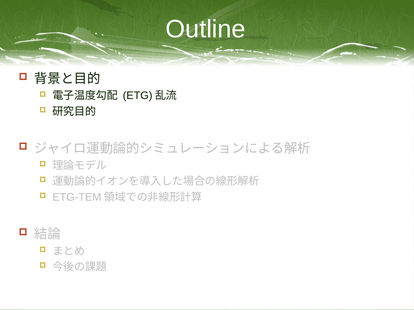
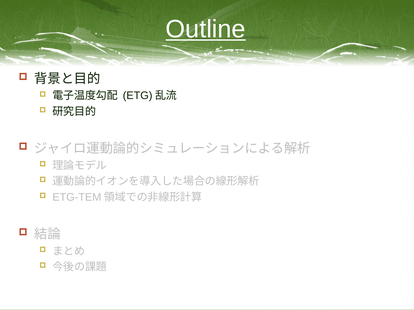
Outline underline: none -> present
